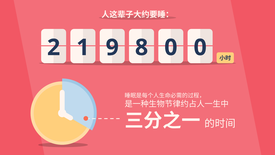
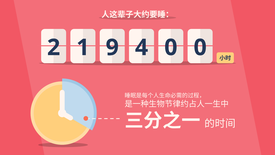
8: 8 -> 4
